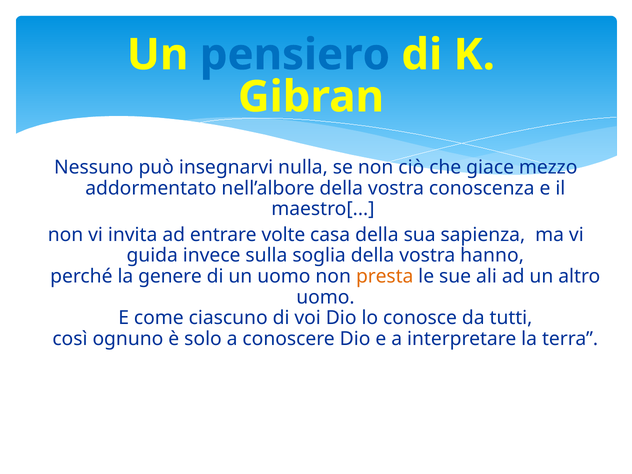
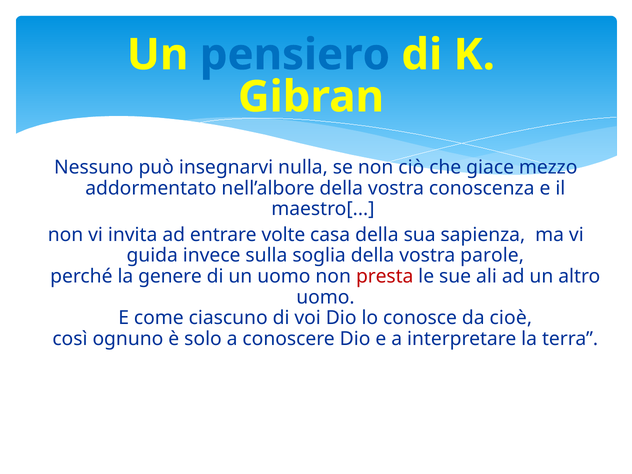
hanno: hanno -> parole
presta colour: orange -> red
tutti: tutti -> cioè
